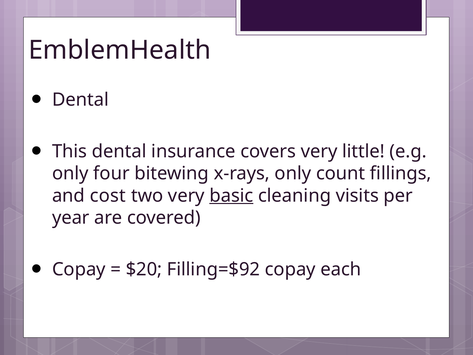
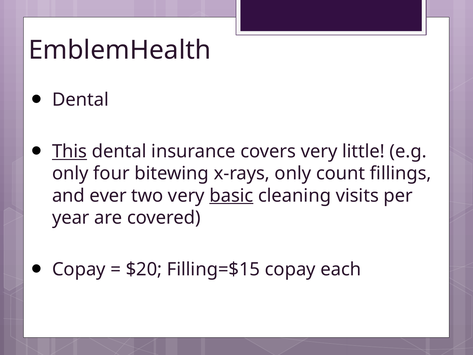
This underline: none -> present
cost: cost -> ever
Filling=$92: Filling=$92 -> Filling=$15
